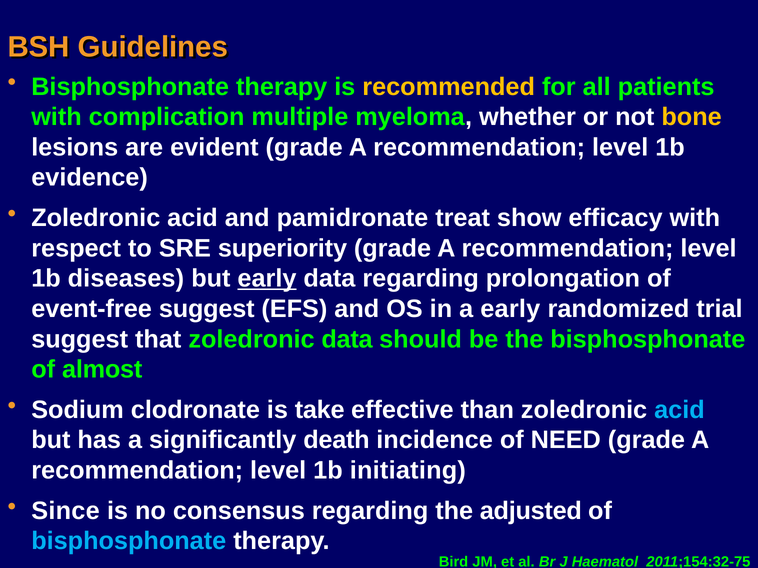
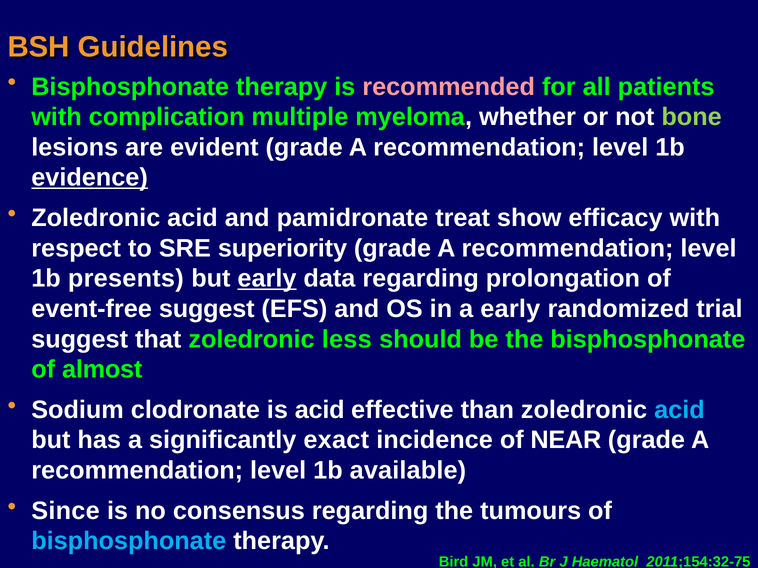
recommended colour: yellow -> pink
bone colour: yellow -> light green
evidence underline: none -> present
diseases: diseases -> presents
zoledronic data: data -> less
is take: take -> acid
death: death -> exact
NEED: NEED -> NEAR
initiating: initiating -> available
adjusted: adjusted -> tumours
